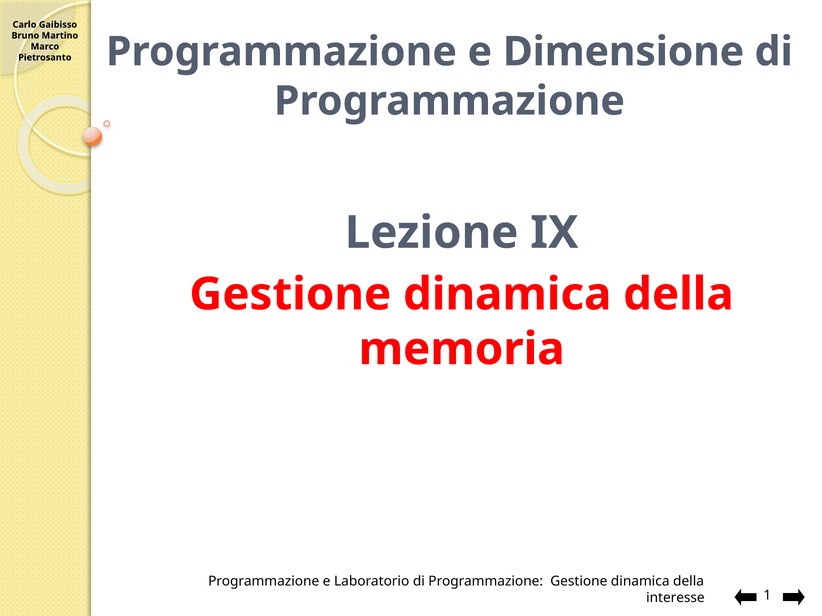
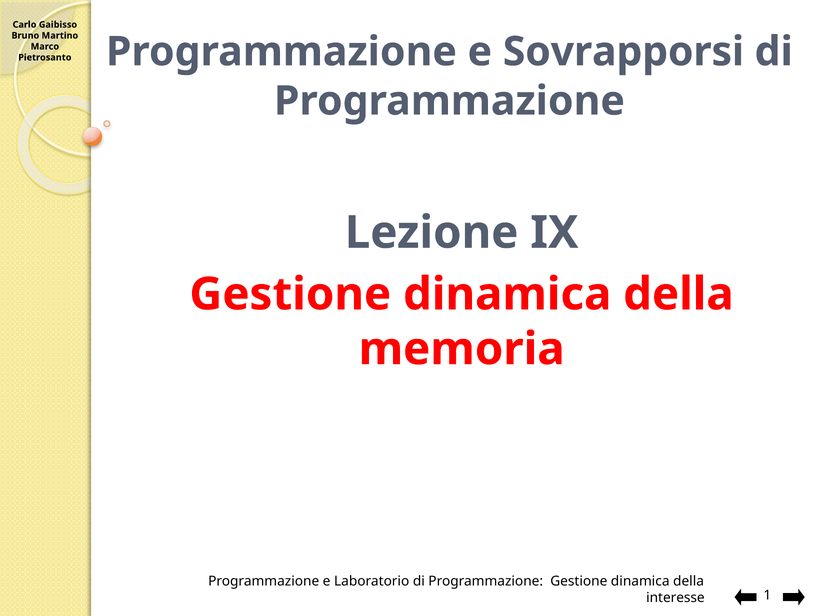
Dimensione: Dimensione -> Sovrapporsi
